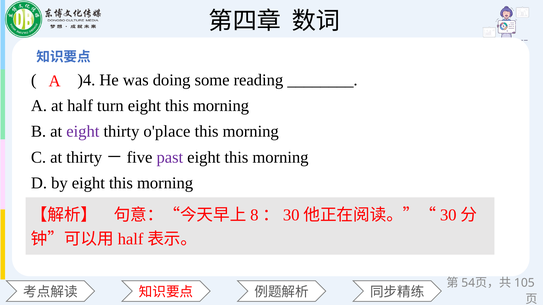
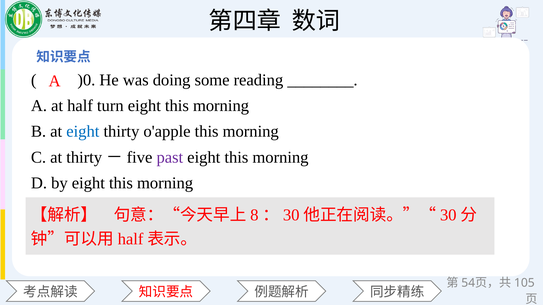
)4: )4 -> )0
eight at (83, 132) colour: purple -> blue
o'place: o'place -> o'apple
